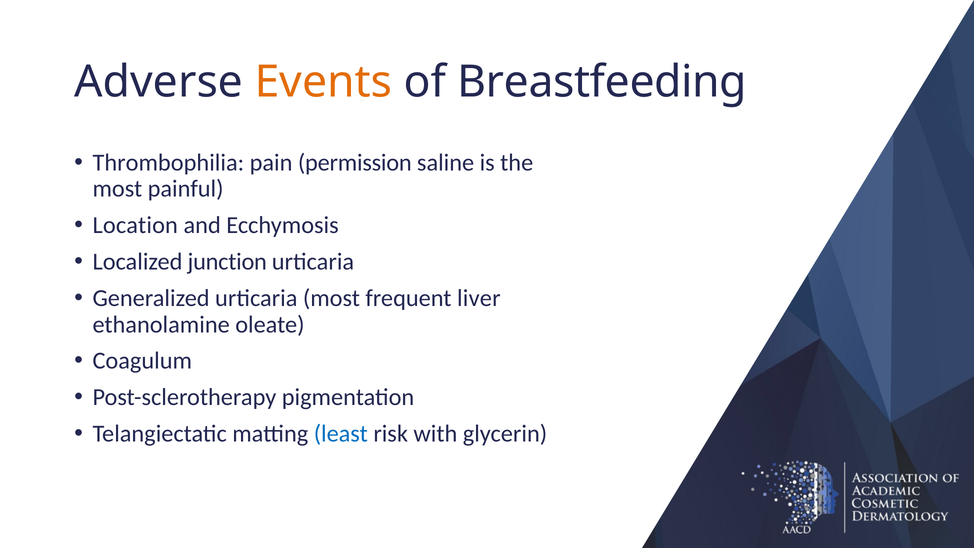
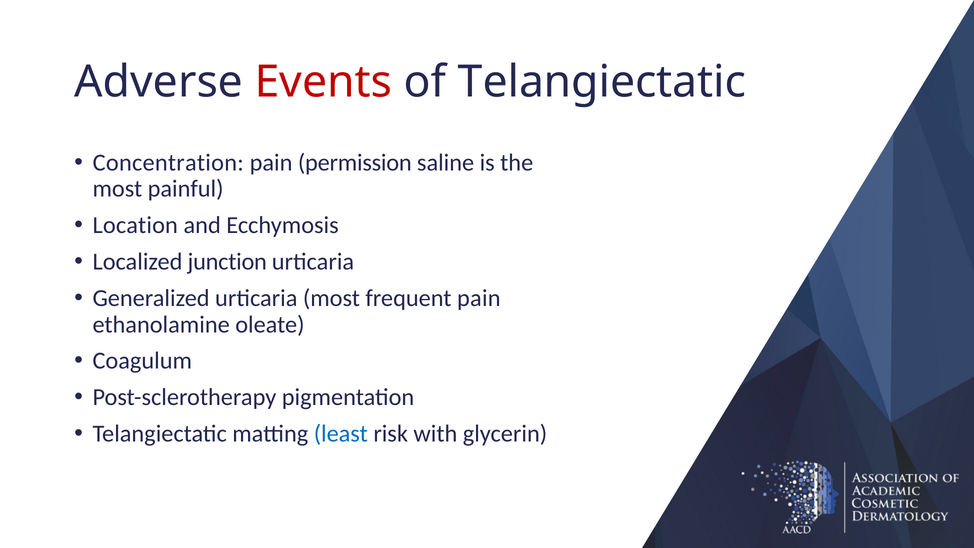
Events colour: orange -> red
of Breastfeeding: Breastfeeding -> Telangiectatic
Thrombophilia: Thrombophilia -> Concentration
frequent liver: liver -> pain
